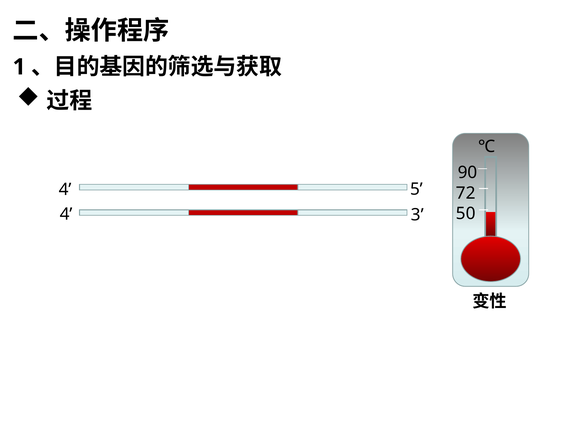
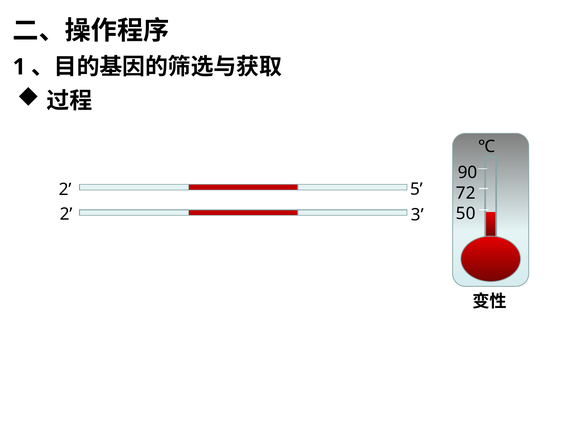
4 at (65, 190): 4 -> 2
4 at (66, 214): 4 -> 2
